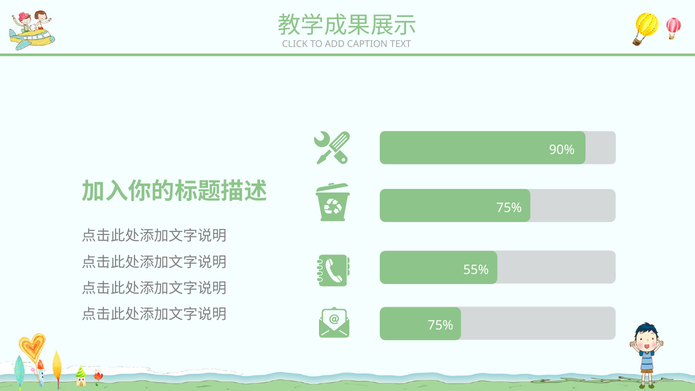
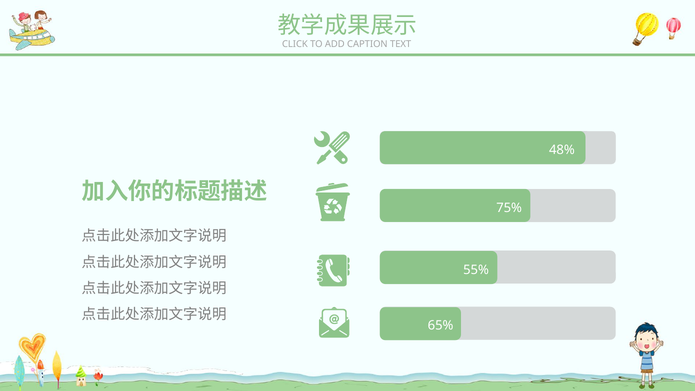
90%: 90% -> 48%
75% at (441, 326): 75% -> 65%
